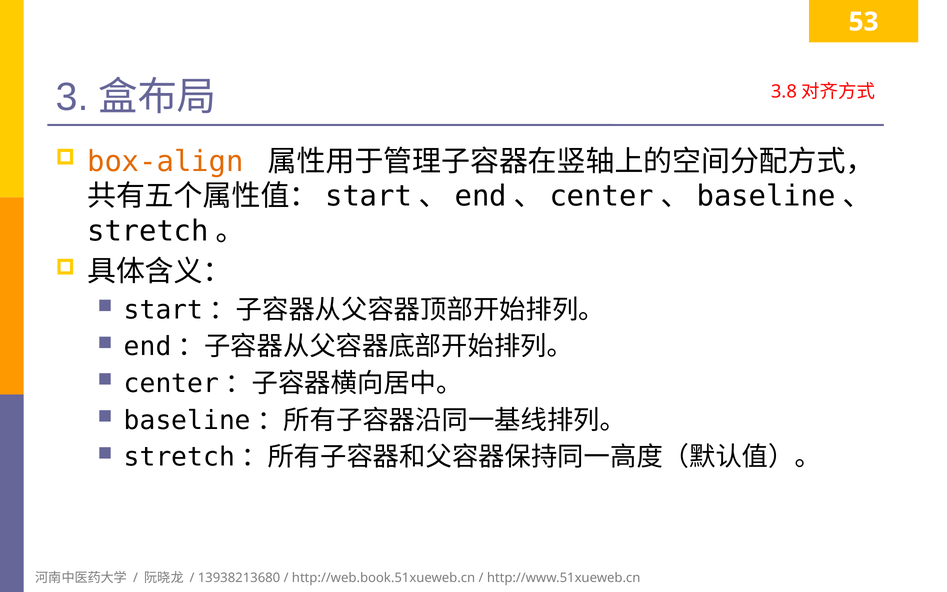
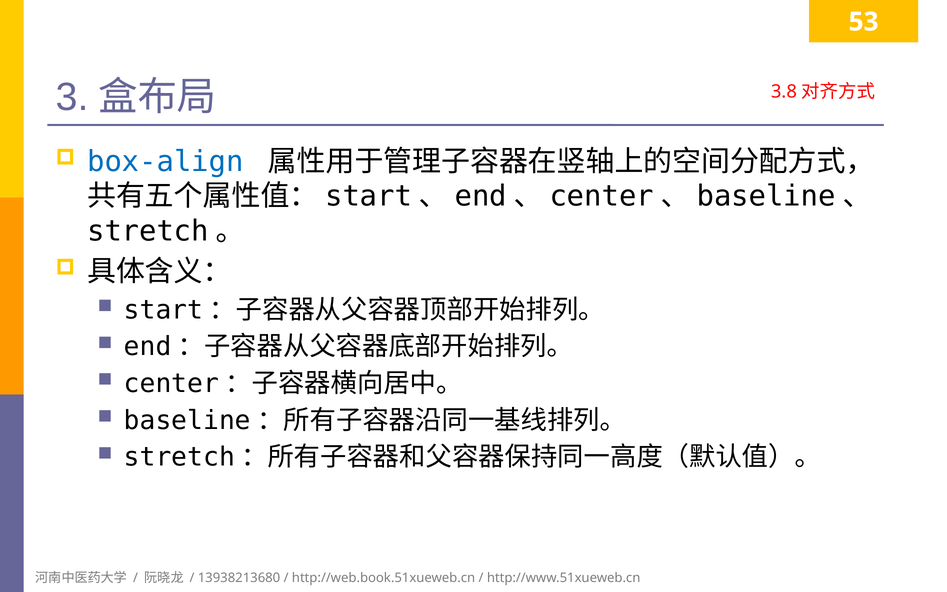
box-align colour: orange -> blue
